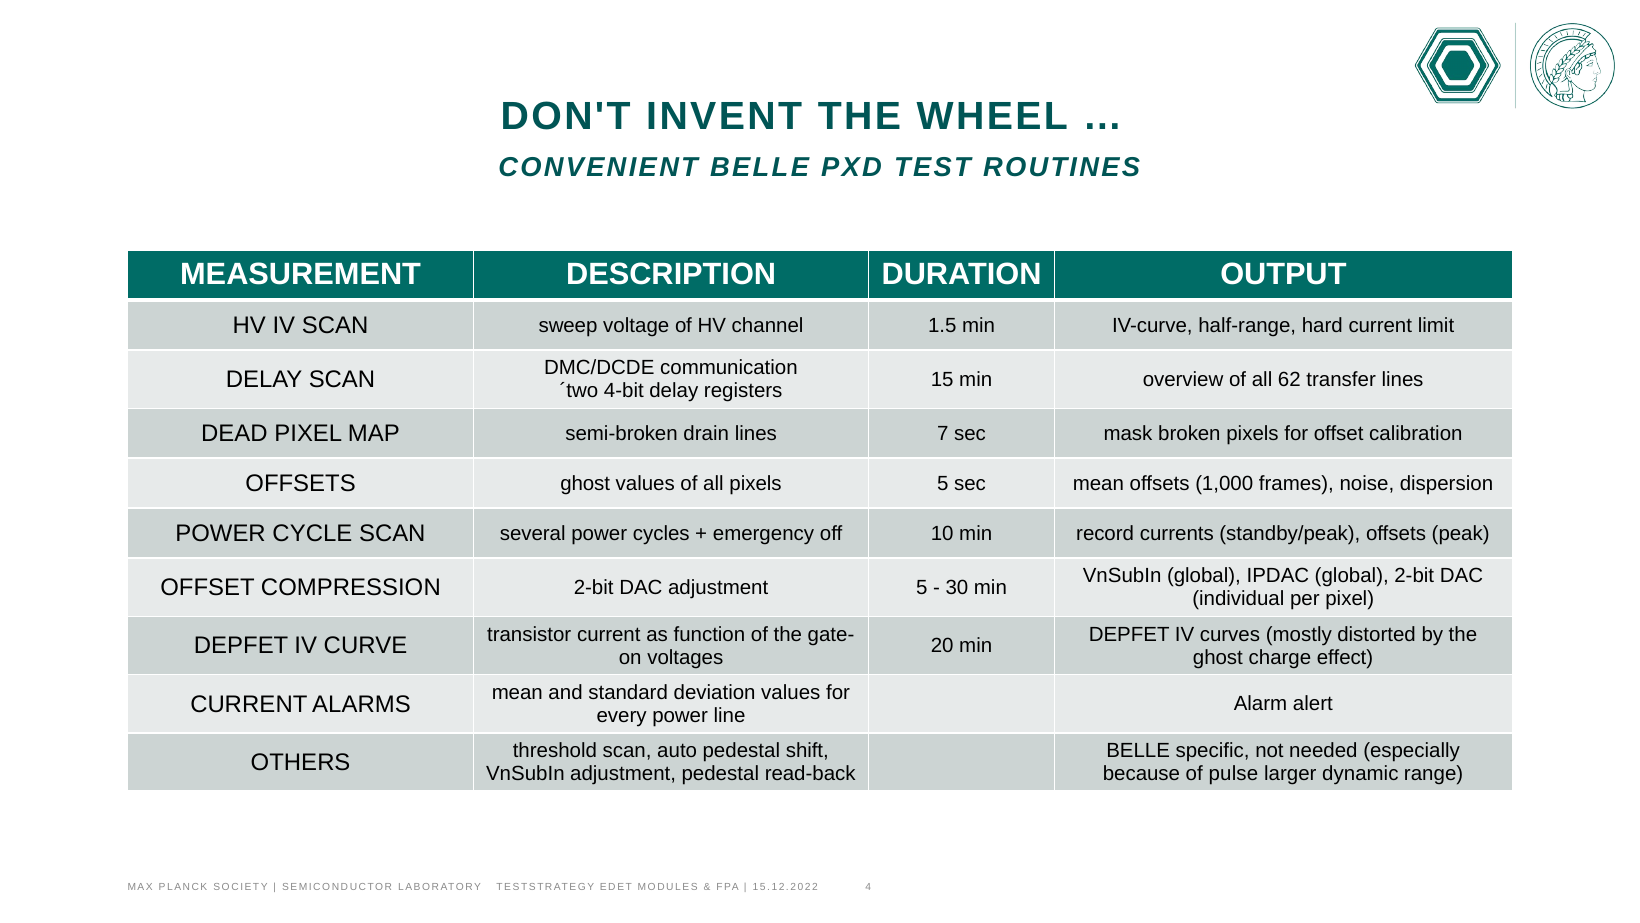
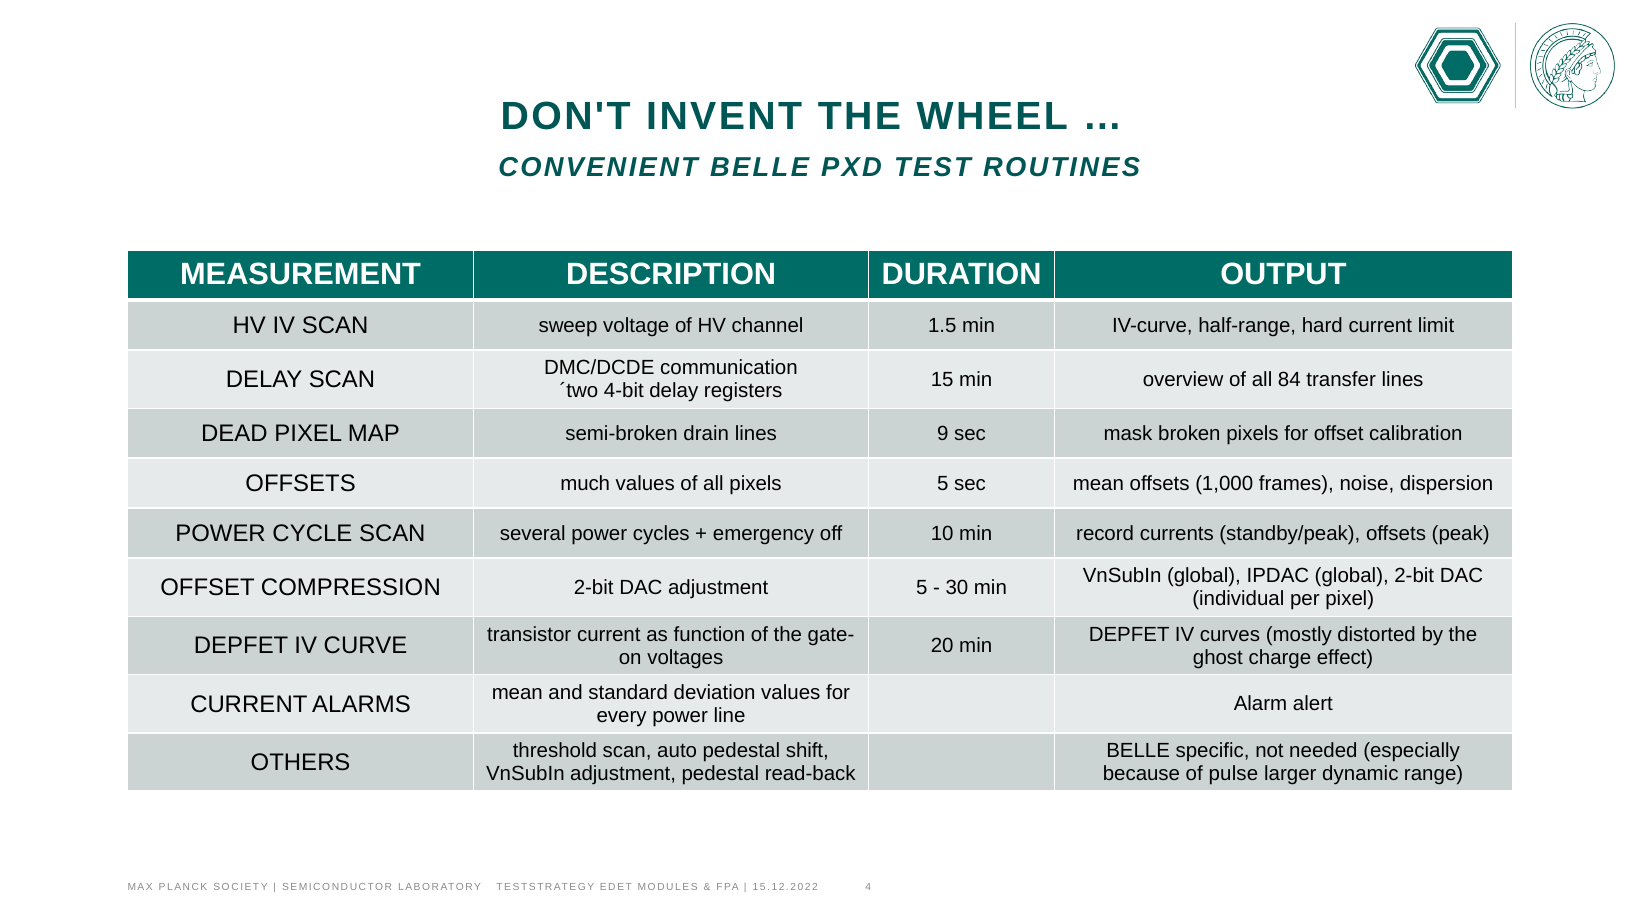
62: 62 -> 84
7: 7 -> 9
OFFSETS ghost: ghost -> much
